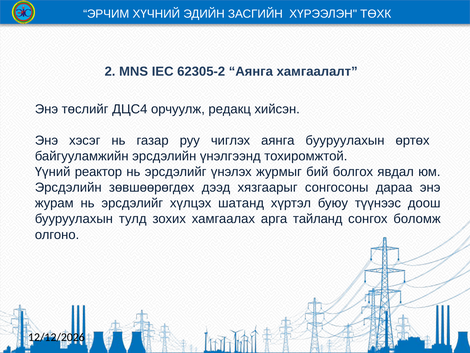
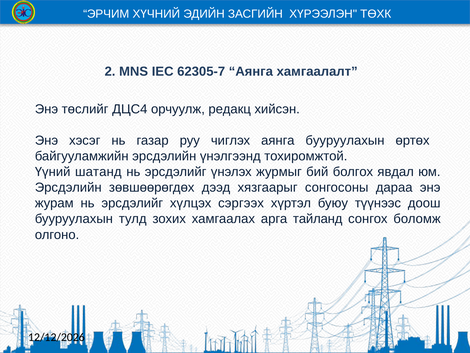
62305-2: 62305-2 -> 62305-7
реактор: реактор -> шатанд
шатанд: шатанд -> сэргээх
